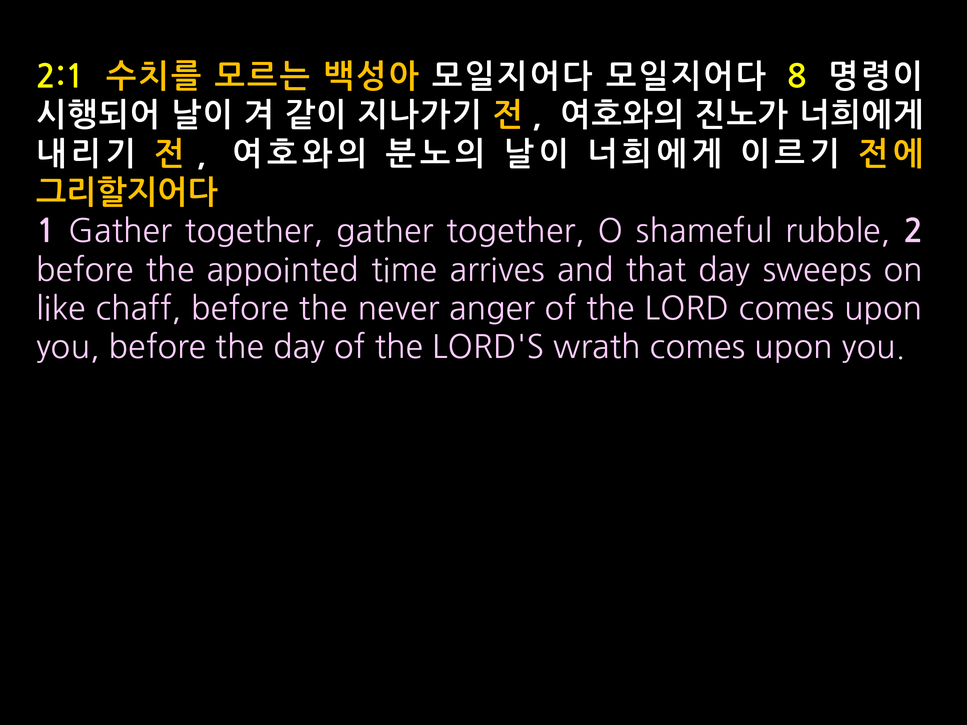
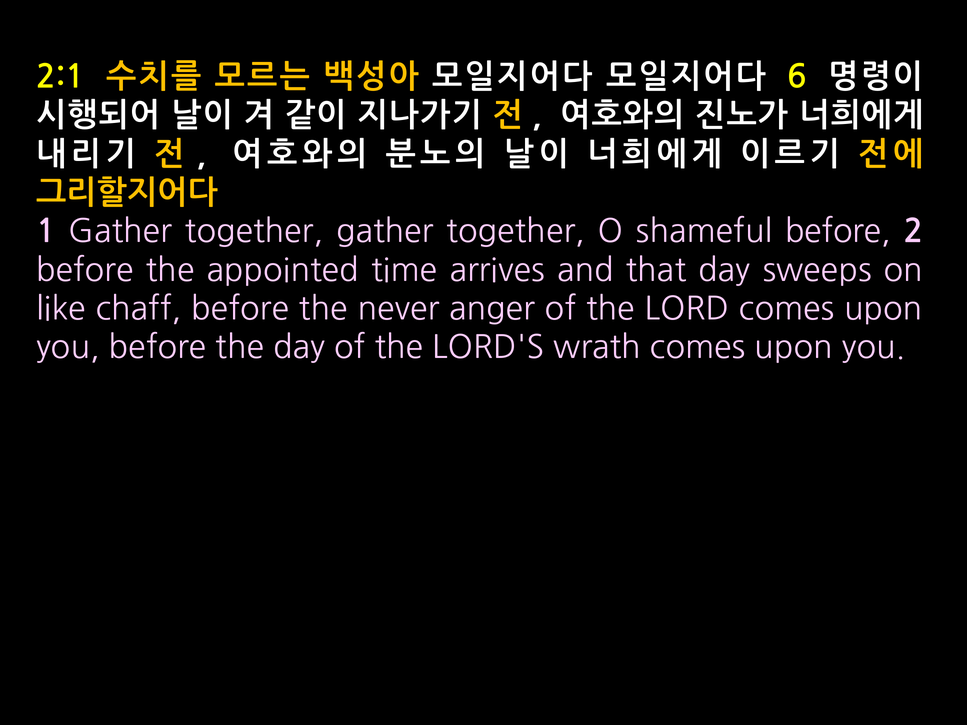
8: 8 -> 6
shameful rubble: rubble -> before
